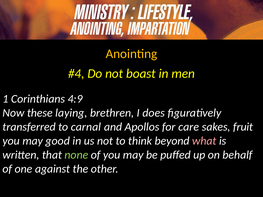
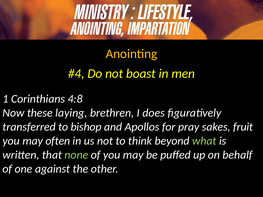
4:9: 4:9 -> 4:8
carnal: carnal -> bishop
care: care -> pray
good: good -> often
what colour: pink -> light green
